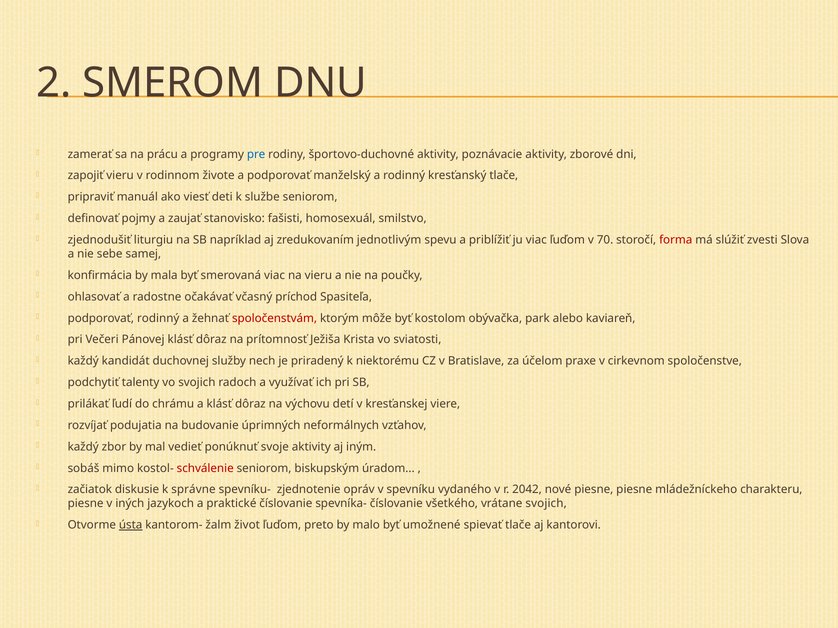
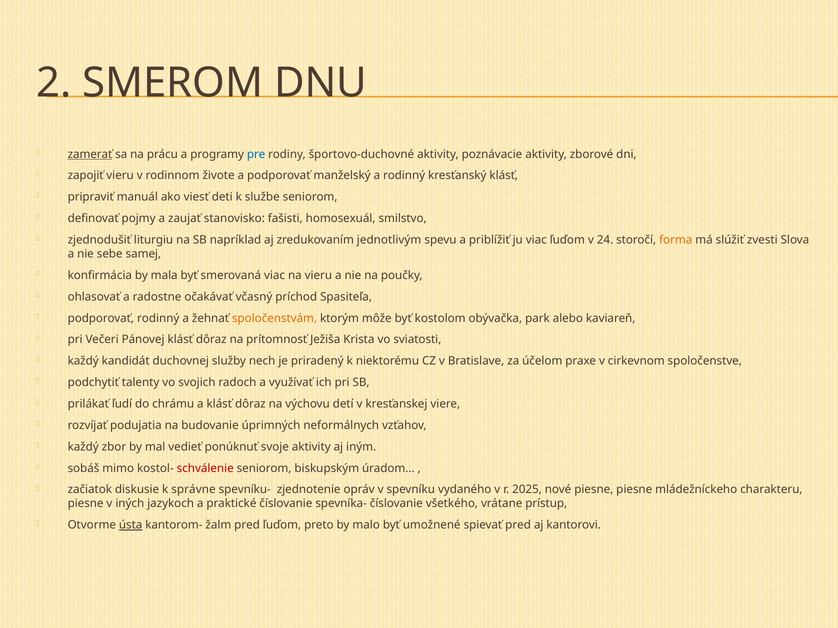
zamerať underline: none -> present
kresťanský tlače: tlače -> klásť
70: 70 -> 24
forma colour: red -> orange
spoločenstvám colour: red -> orange
2042: 2042 -> 2025
vrátane svojich: svojich -> prístup
žalm život: život -> pred
spievať tlače: tlače -> pred
